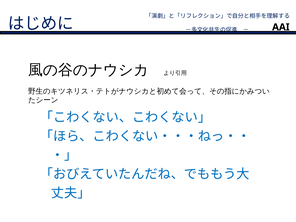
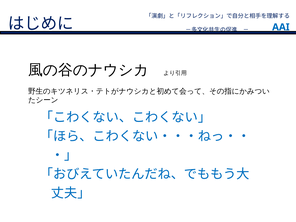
AAI colour: black -> blue
